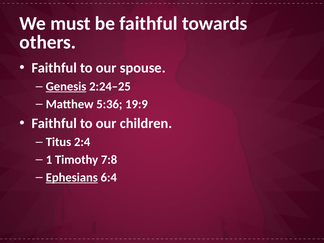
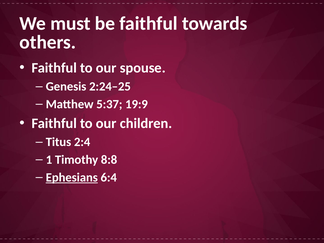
Genesis underline: present -> none
5:36: 5:36 -> 5:37
7:8: 7:8 -> 8:8
